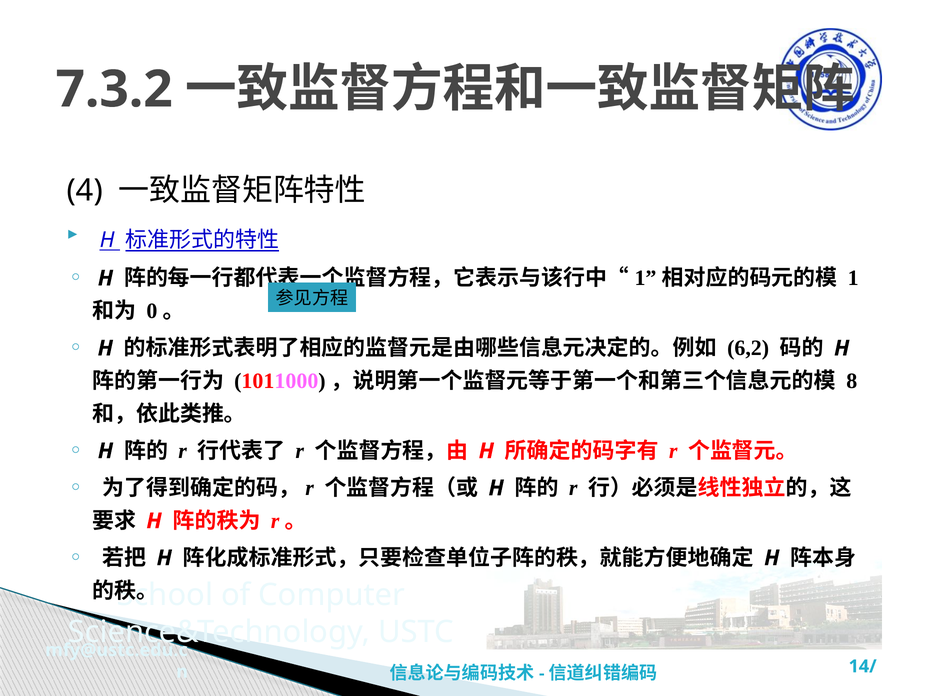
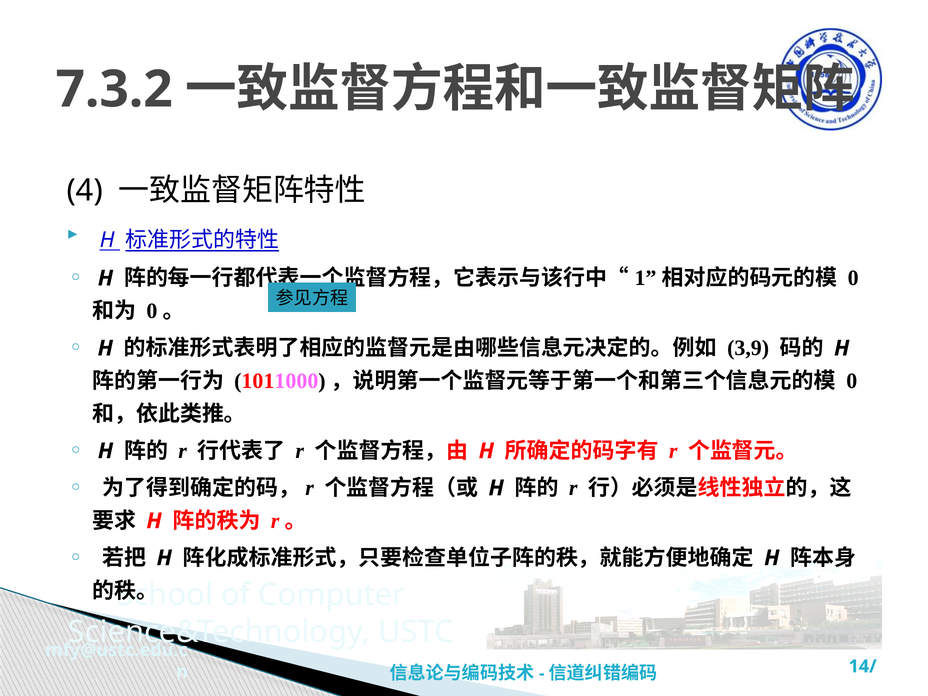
1 at (853, 278): 1 -> 0
6,2: 6,2 -> 3,9
8 at (852, 381): 8 -> 0
